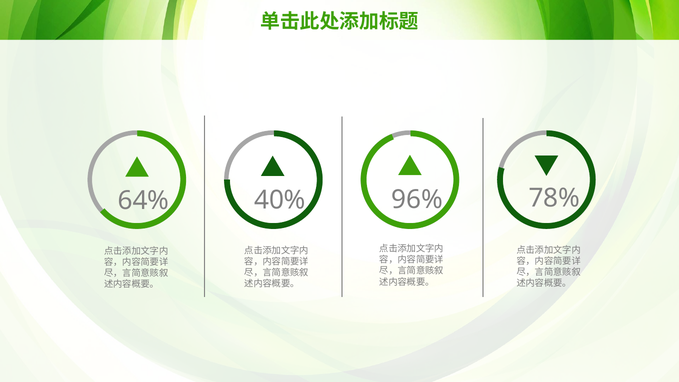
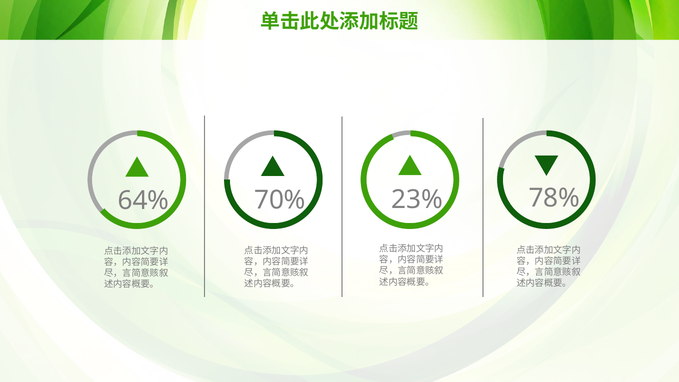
40%: 40% -> 70%
96%: 96% -> 23%
